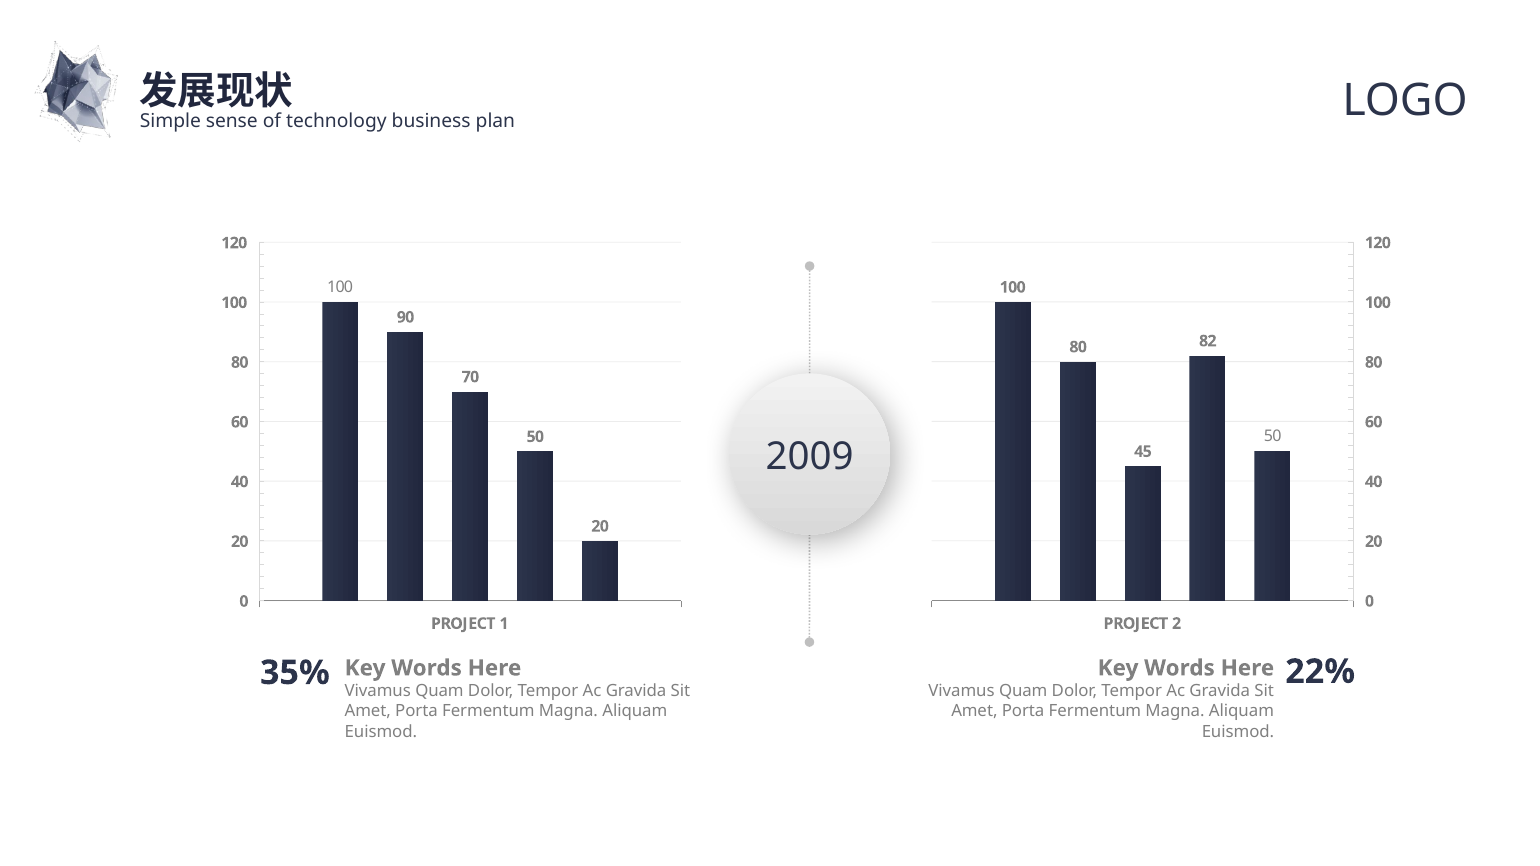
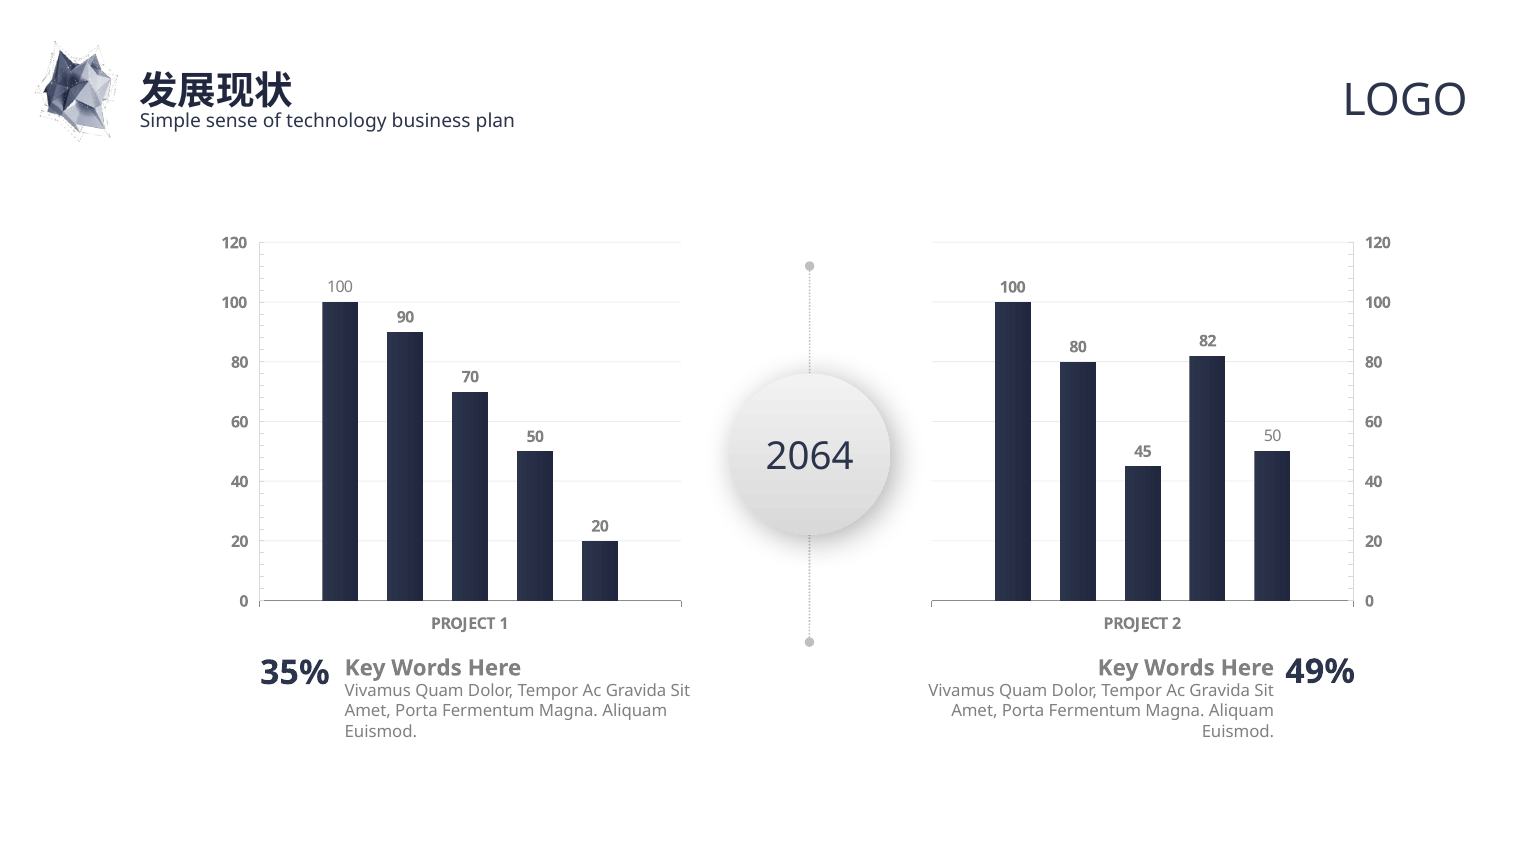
2009: 2009 -> 2064
22%: 22% -> 49%
